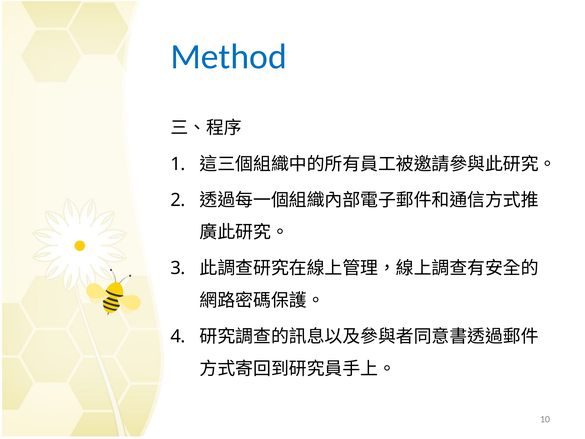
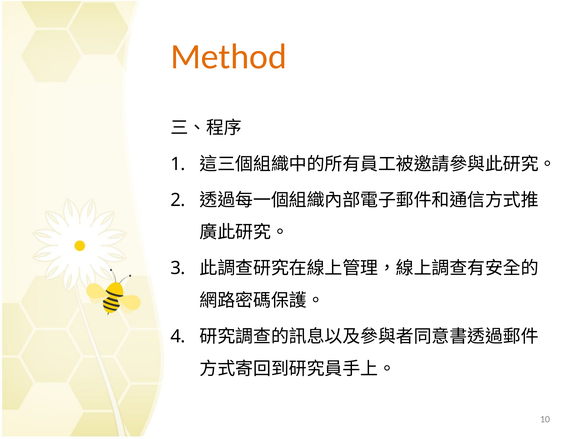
Method colour: blue -> orange
